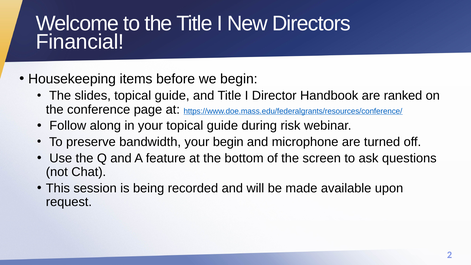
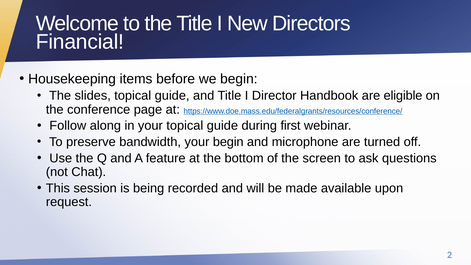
ranked: ranked -> eligible
risk: risk -> first
